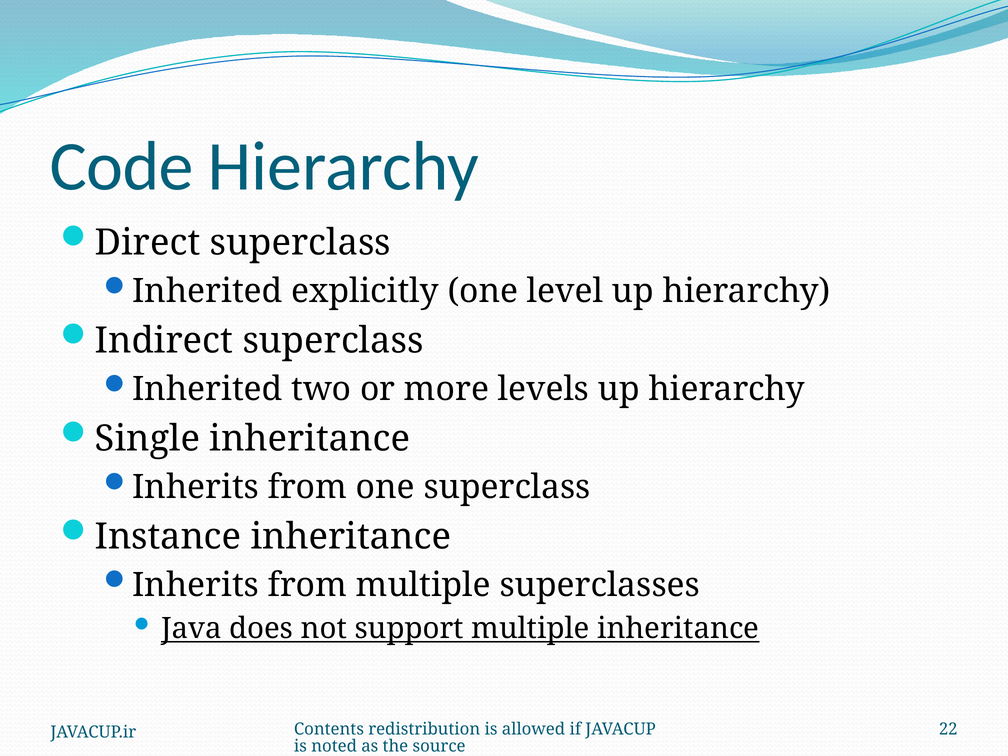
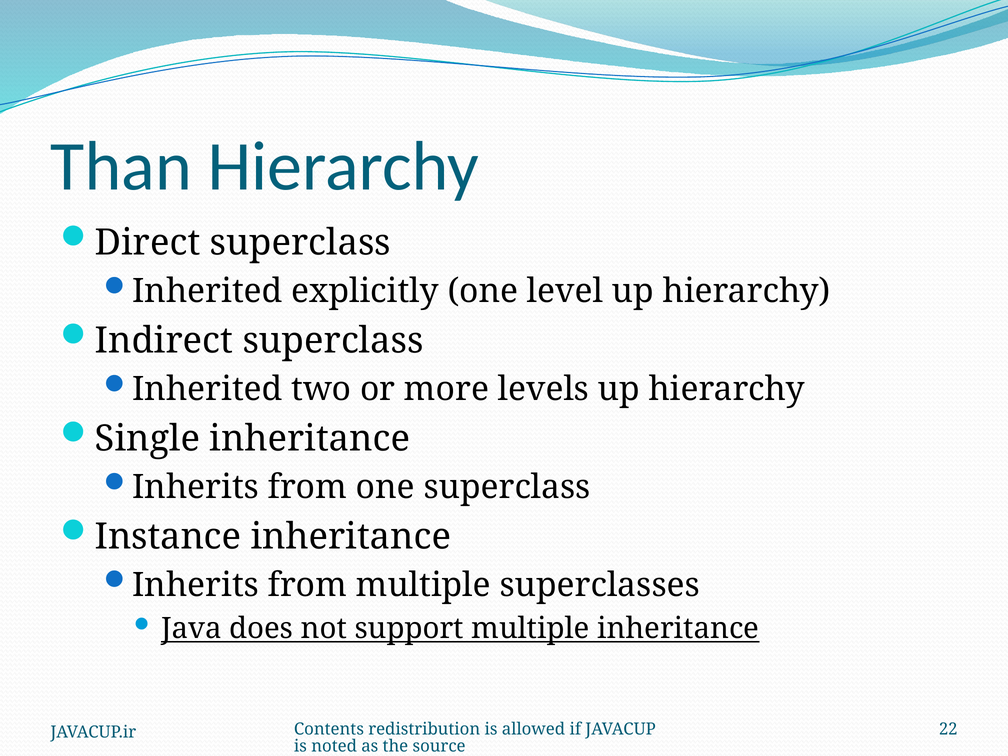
Code: Code -> Than
